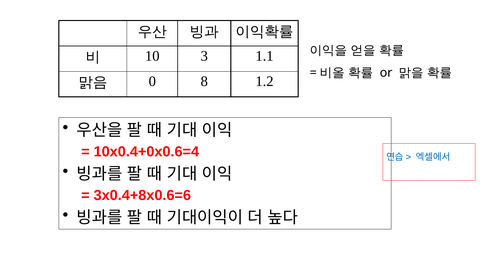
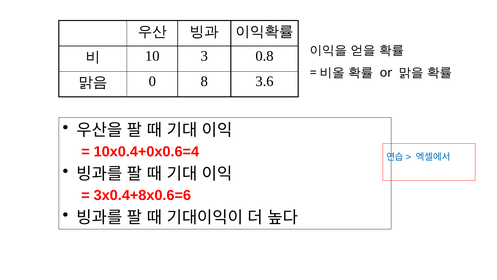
1.1: 1.1 -> 0.8
1.2: 1.2 -> 3.6
